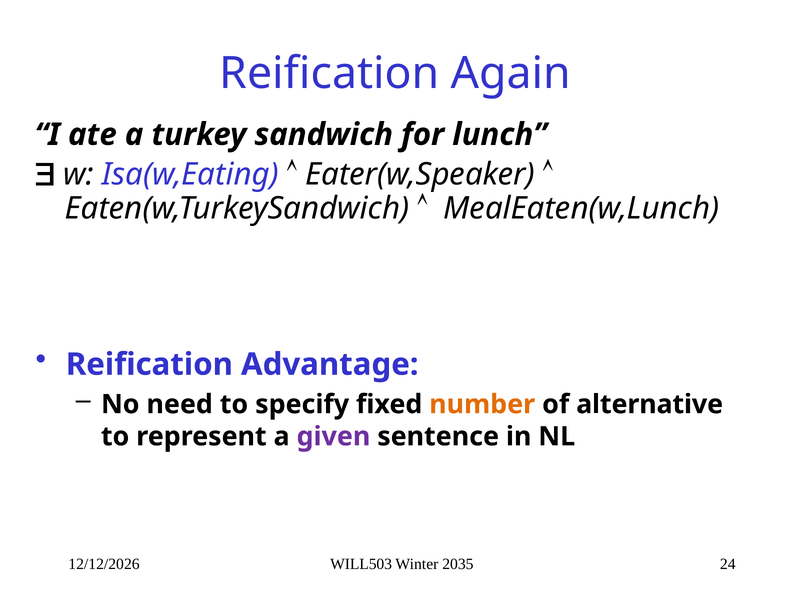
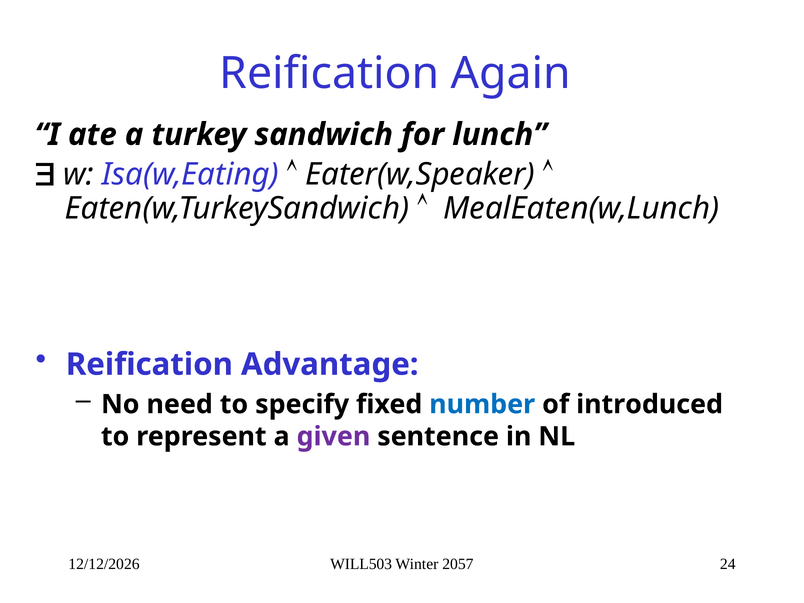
number colour: orange -> blue
alternative: alternative -> introduced
2035: 2035 -> 2057
